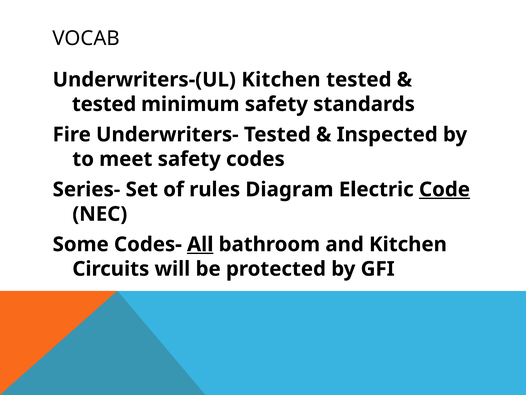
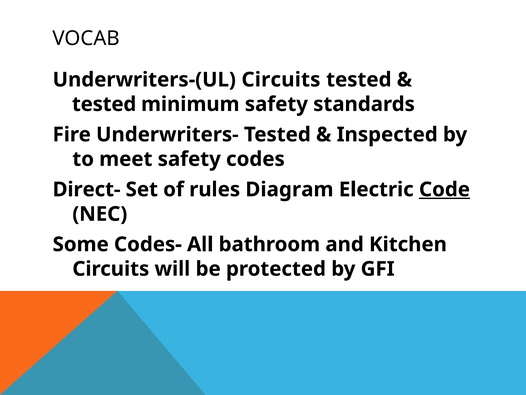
Underwriters-(UL Kitchen: Kitchen -> Circuits
Series-: Series- -> Direct-
All underline: present -> none
